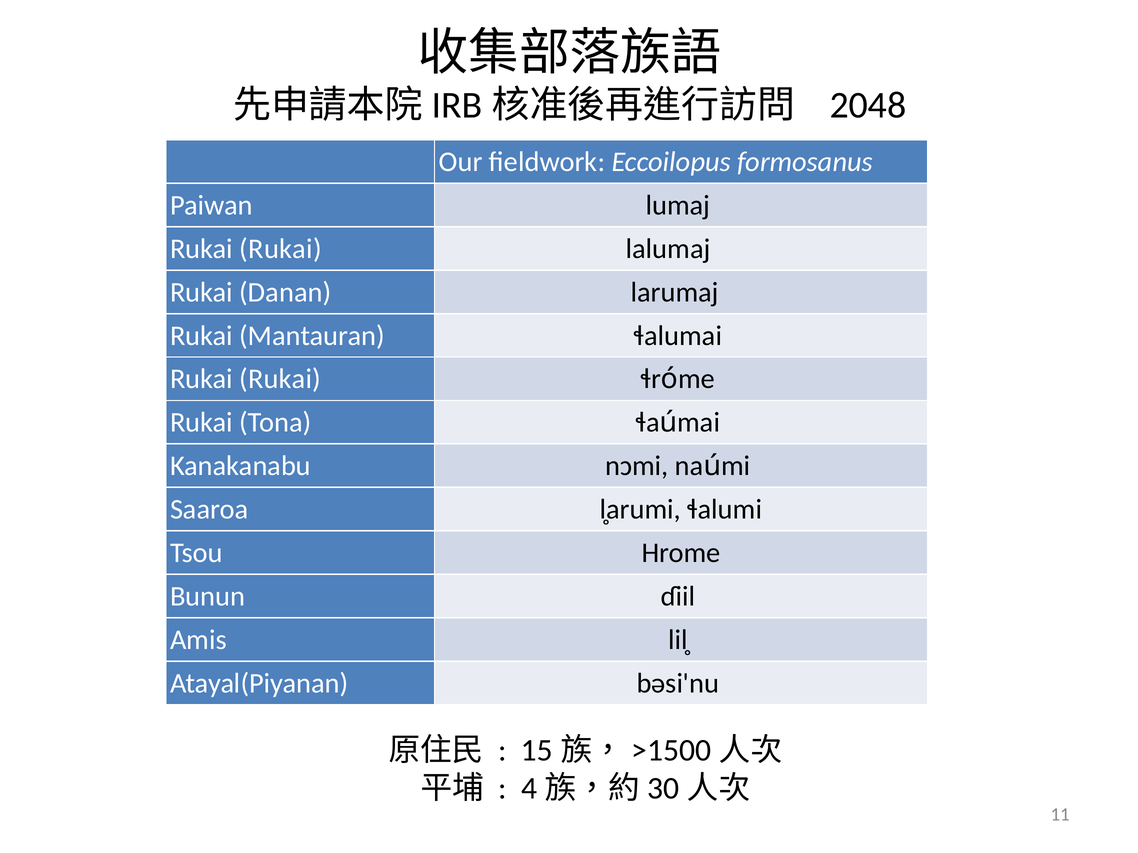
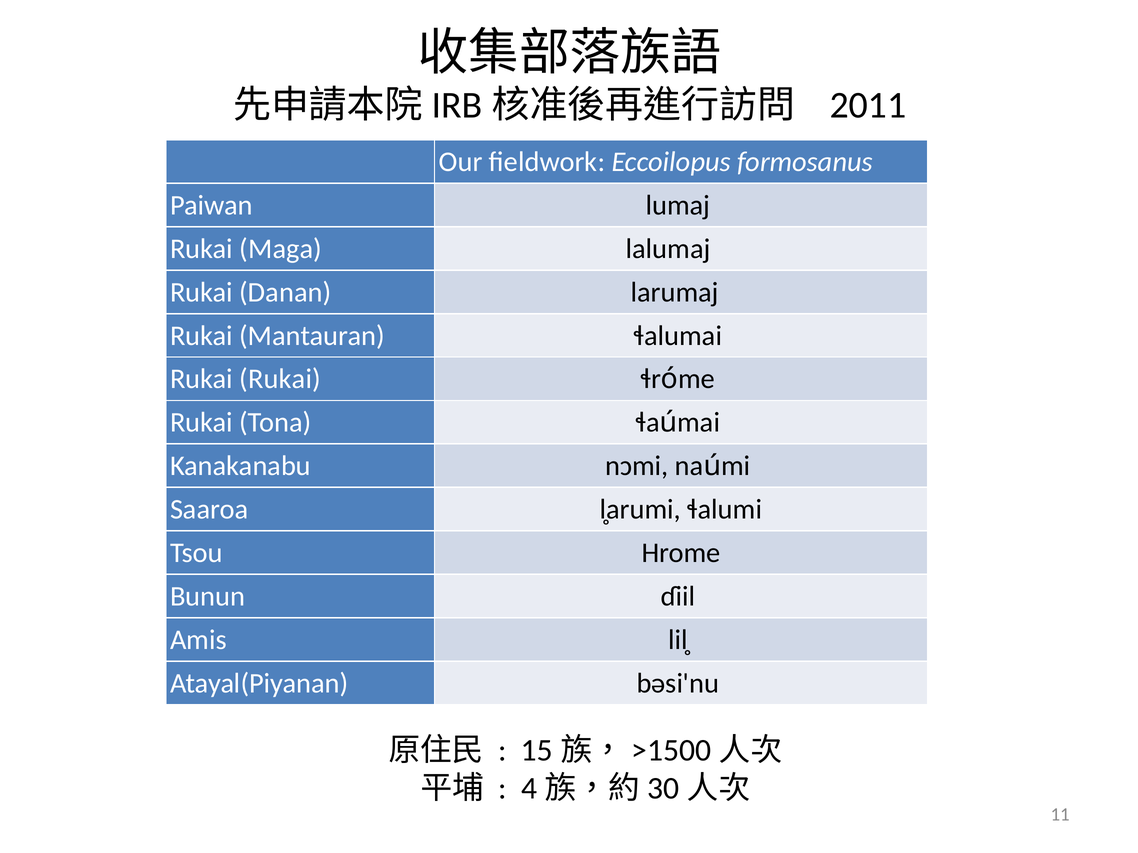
2048: 2048 -> 2011
Rukai at (281, 249): Rukai -> Maga
